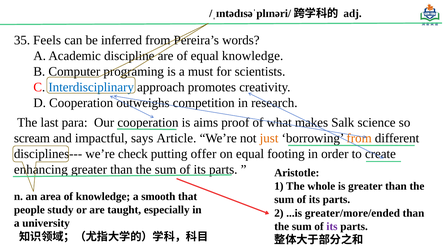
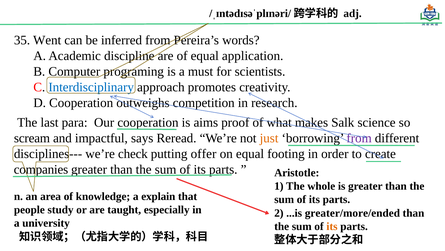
Feels: Feels -> Went
equal knowledge: knowledge -> application
Article: Article -> Reread
from at (359, 138) colour: orange -> purple
enhancing: enhancing -> companies
smooth: smooth -> explain
its at (332, 226) colour: purple -> orange
